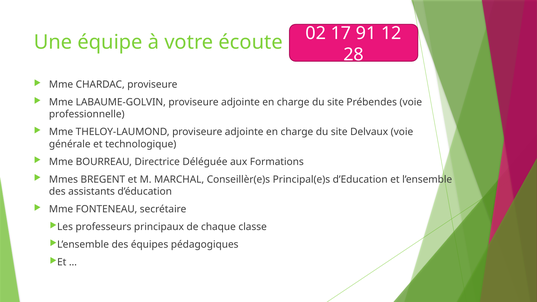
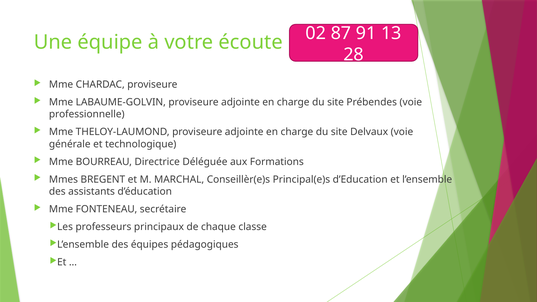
17: 17 -> 87
12: 12 -> 13
